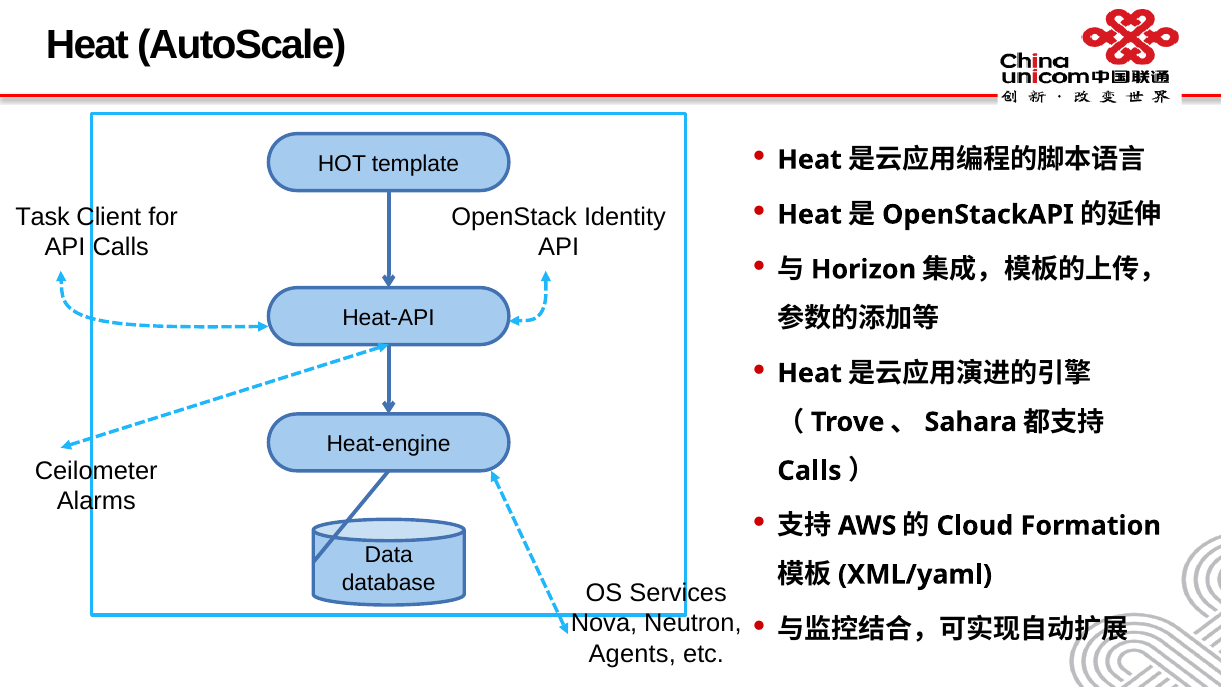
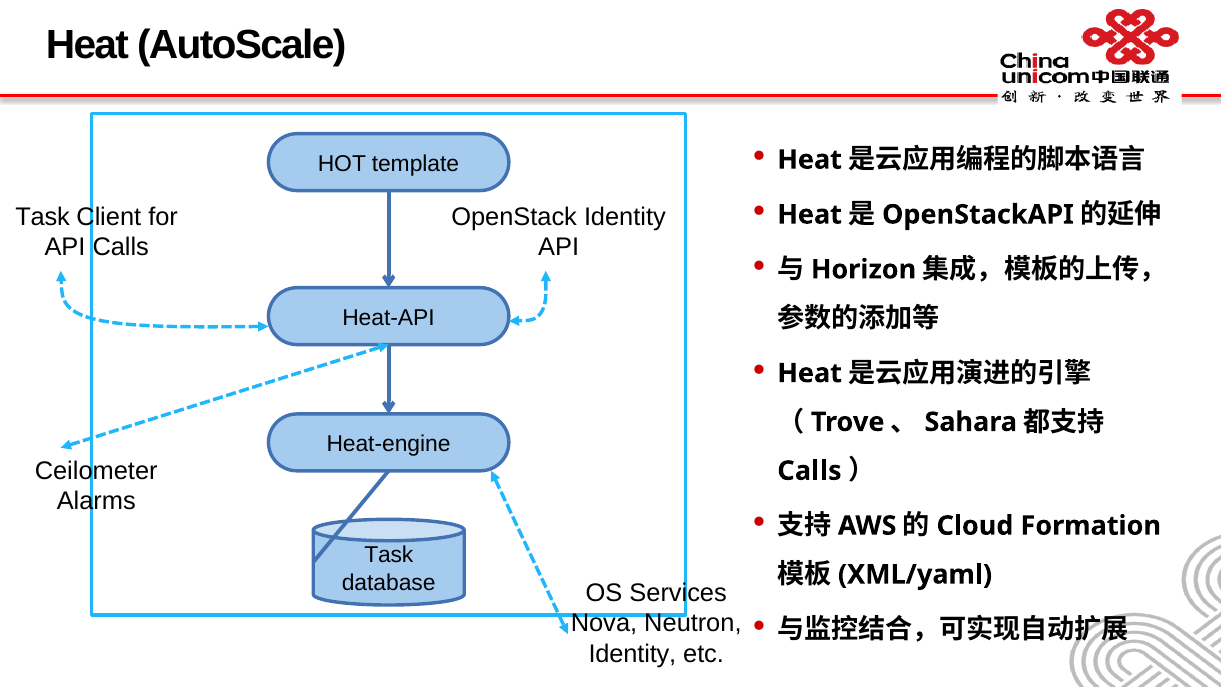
Data at (389, 555): Data -> Task
Agents at (632, 654): Agents -> Identity
